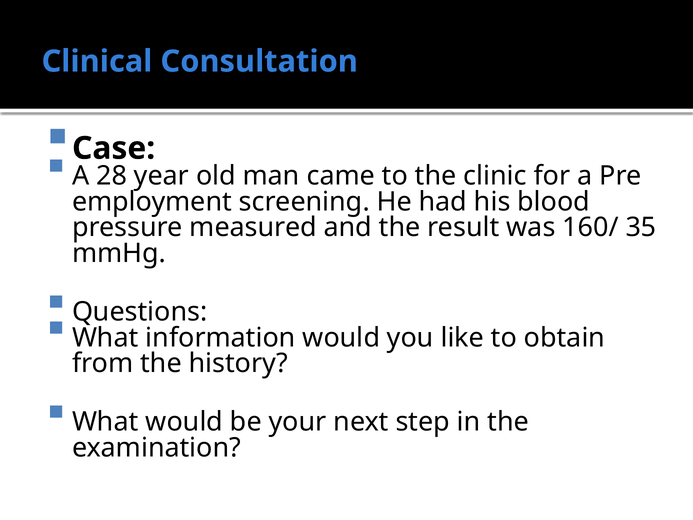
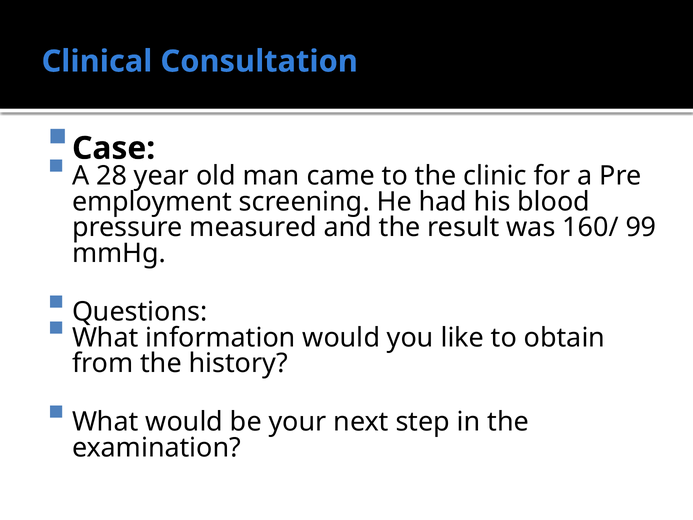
35: 35 -> 99
